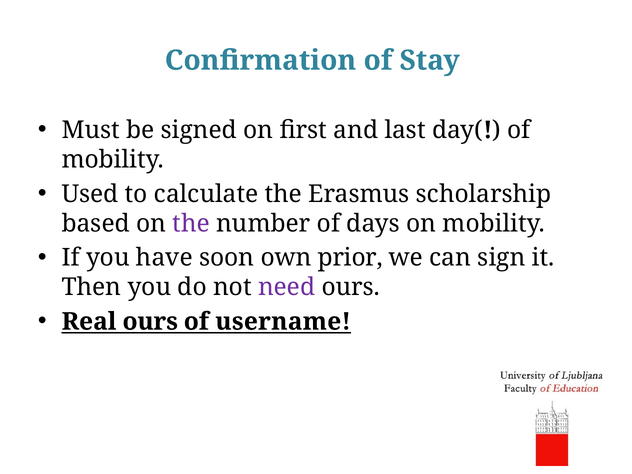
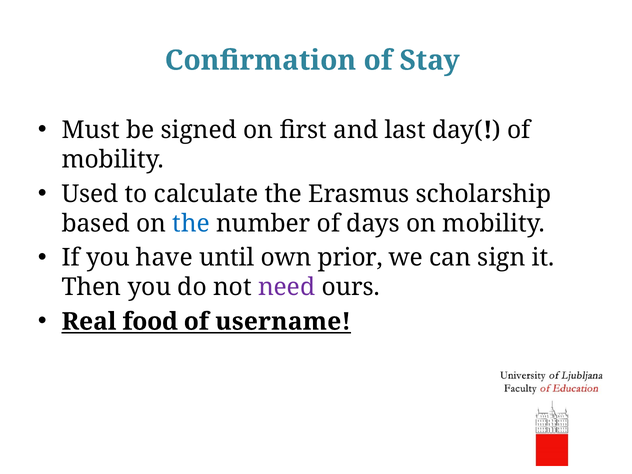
the at (191, 223) colour: purple -> blue
soon: soon -> until
Real ours: ours -> food
